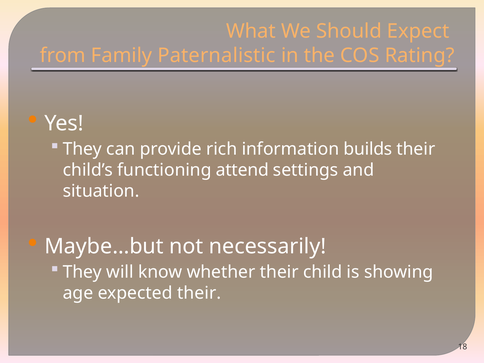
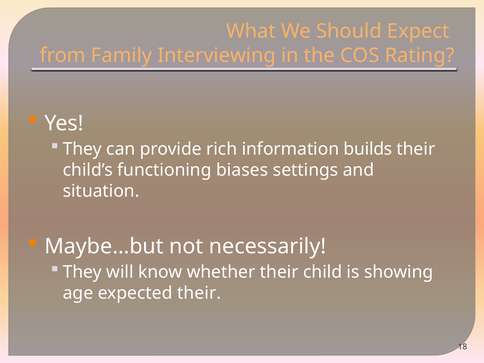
Paternalistic: Paternalistic -> Interviewing
attend: attend -> biases
